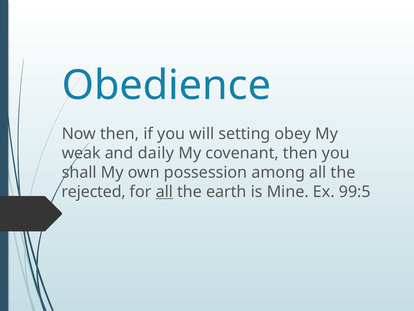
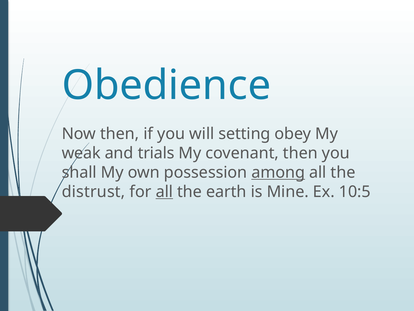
daily: daily -> trials
among underline: none -> present
rejected: rejected -> distrust
99:5: 99:5 -> 10:5
